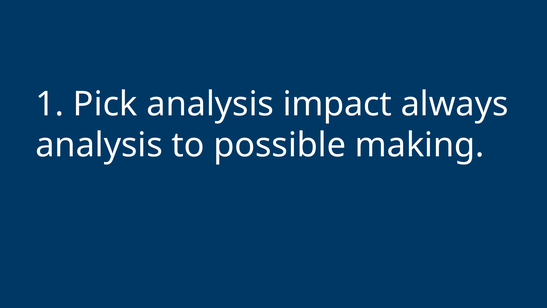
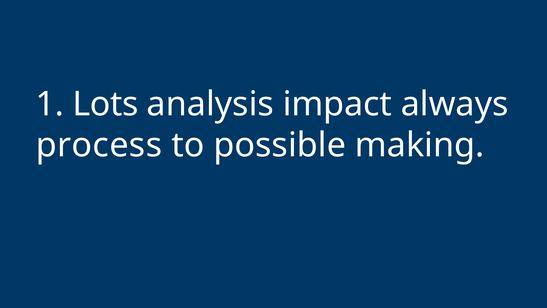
Pick: Pick -> Lots
analysis at (99, 145): analysis -> process
